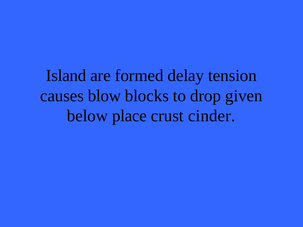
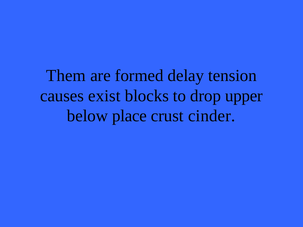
Island: Island -> Them
blow: blow -> exist
given: given -> upper
